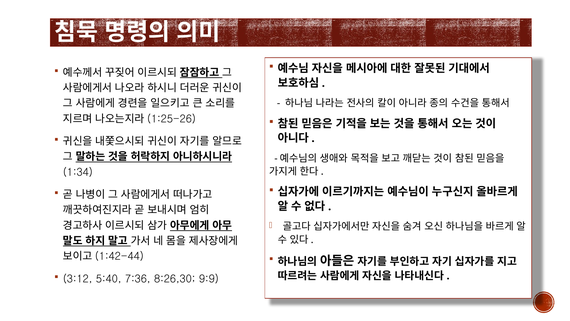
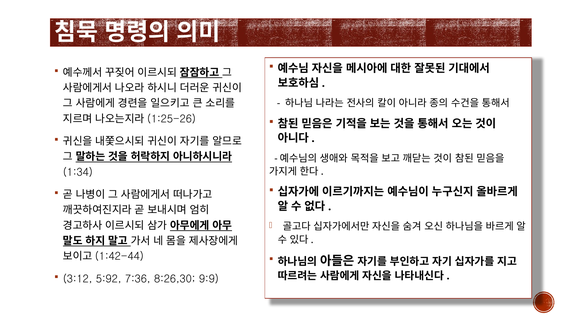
5:40: 5:40 -> 5:92
